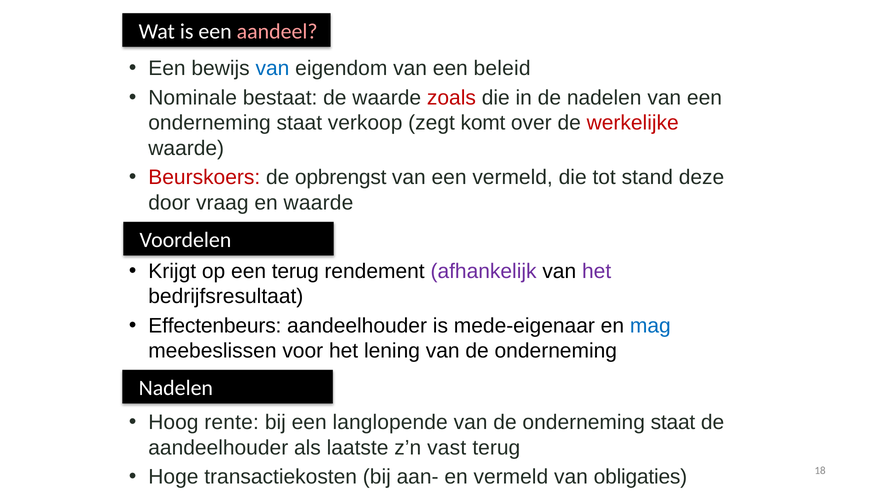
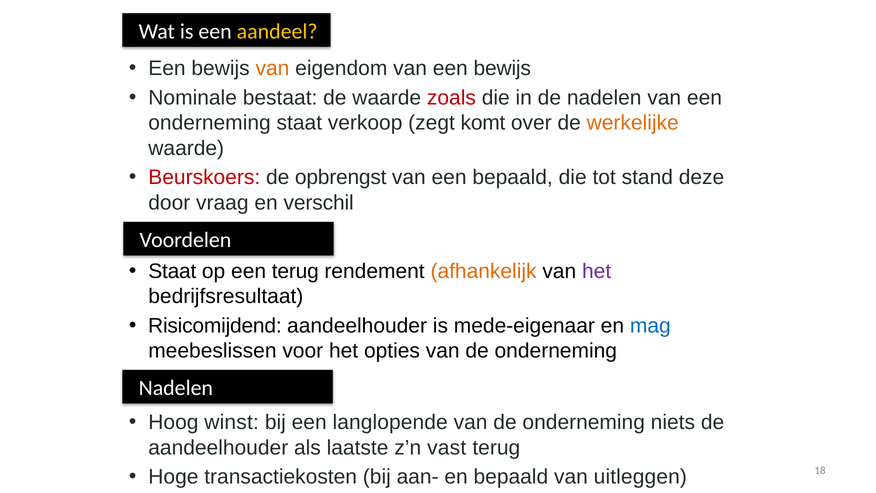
aandeel colour: pink -> yellow
van at (272, 68) colour: blue -> orange
van een beleid: beleid -> bewijs
werkelijke colour: red -> orange
een vermeld: vermeld -> bepaald
en waarde: waarde -> verschil
Krijgt at (172, 271): Krijgt -> Staat
afhankelijk colour: purple -> orange
Effectenbeurs: Effectenbeurs -> Risicomijdend
lening: lening -> opties
rente: rente -> winst
de onderneming staat: staat -> niets
en vermeld: vermeld -> bepaald
obligaties: obligaties -> uitleggen
